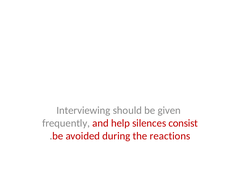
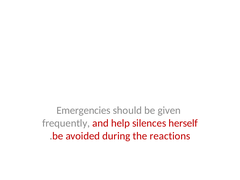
Interviewing: Interviewing -> Emergencies
consist: consist -> herself
